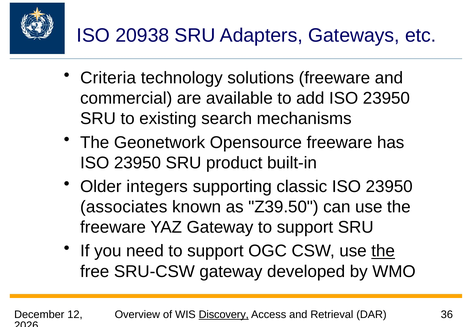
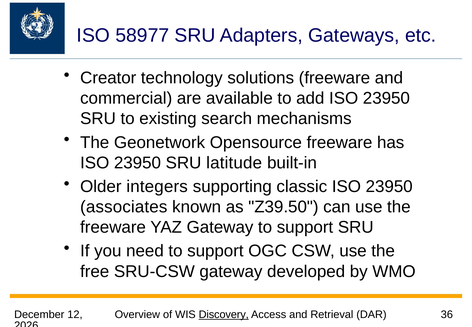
20938: 20938 -> 58977
Criteria: Criteria -> Creator
product: product -> latitude
the at (383, 251) underline: present -> none
